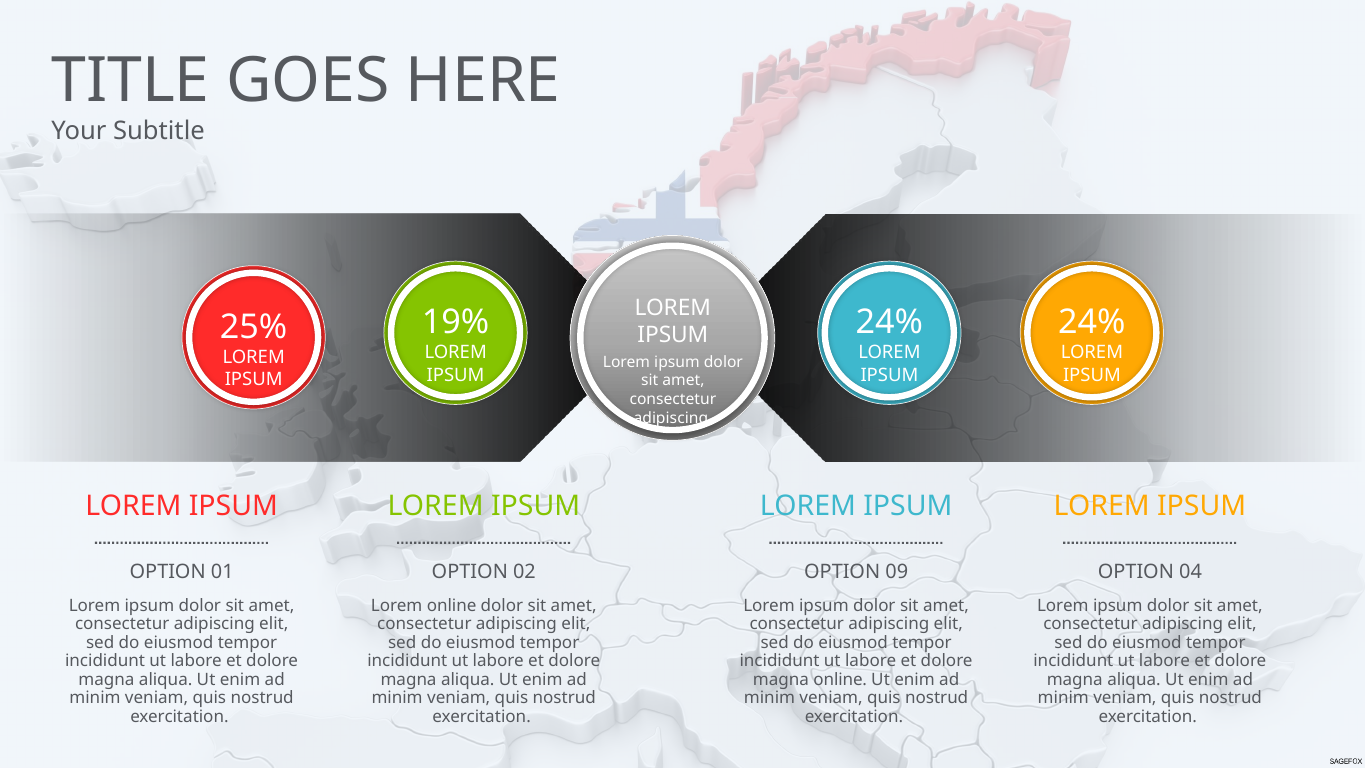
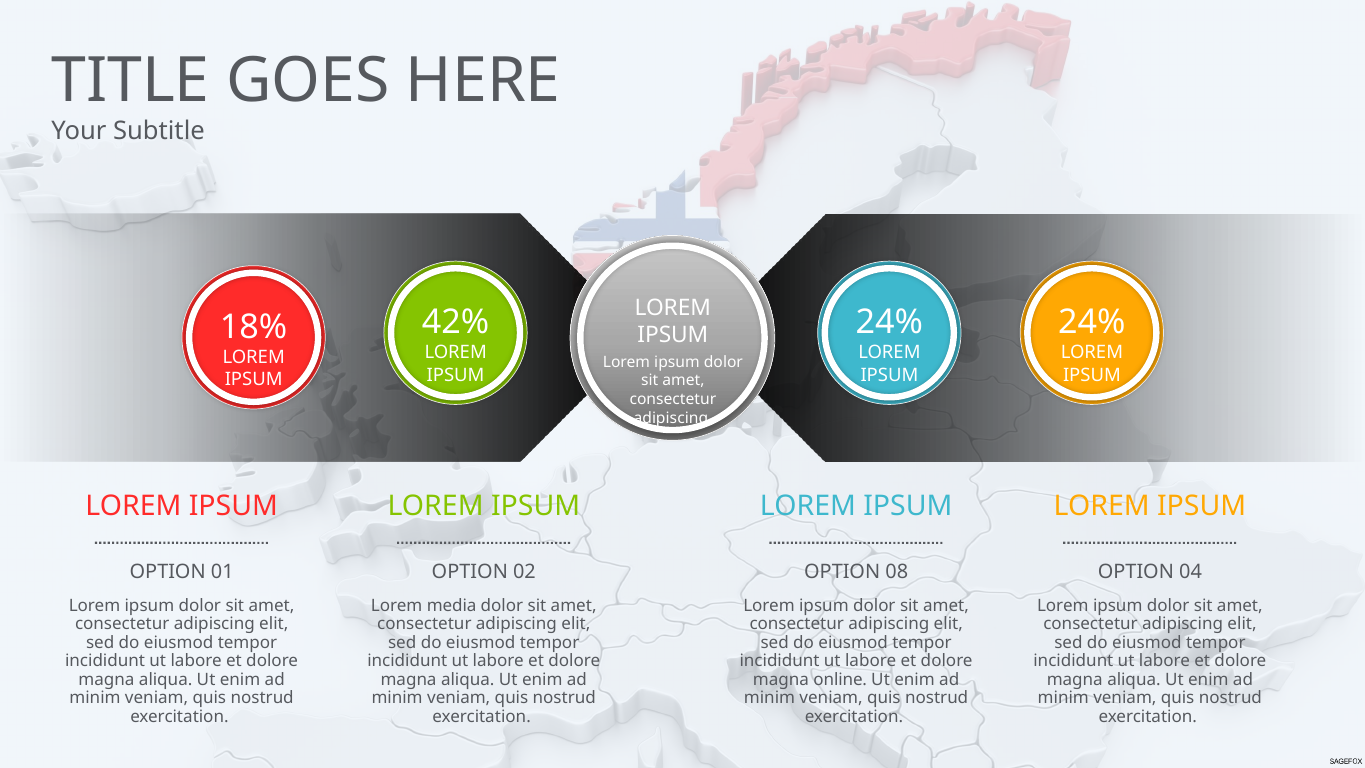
19%: 19% -> 42%
25%: 25% -> 18%
09: 09 -> 08
Lorem online: online -> media
